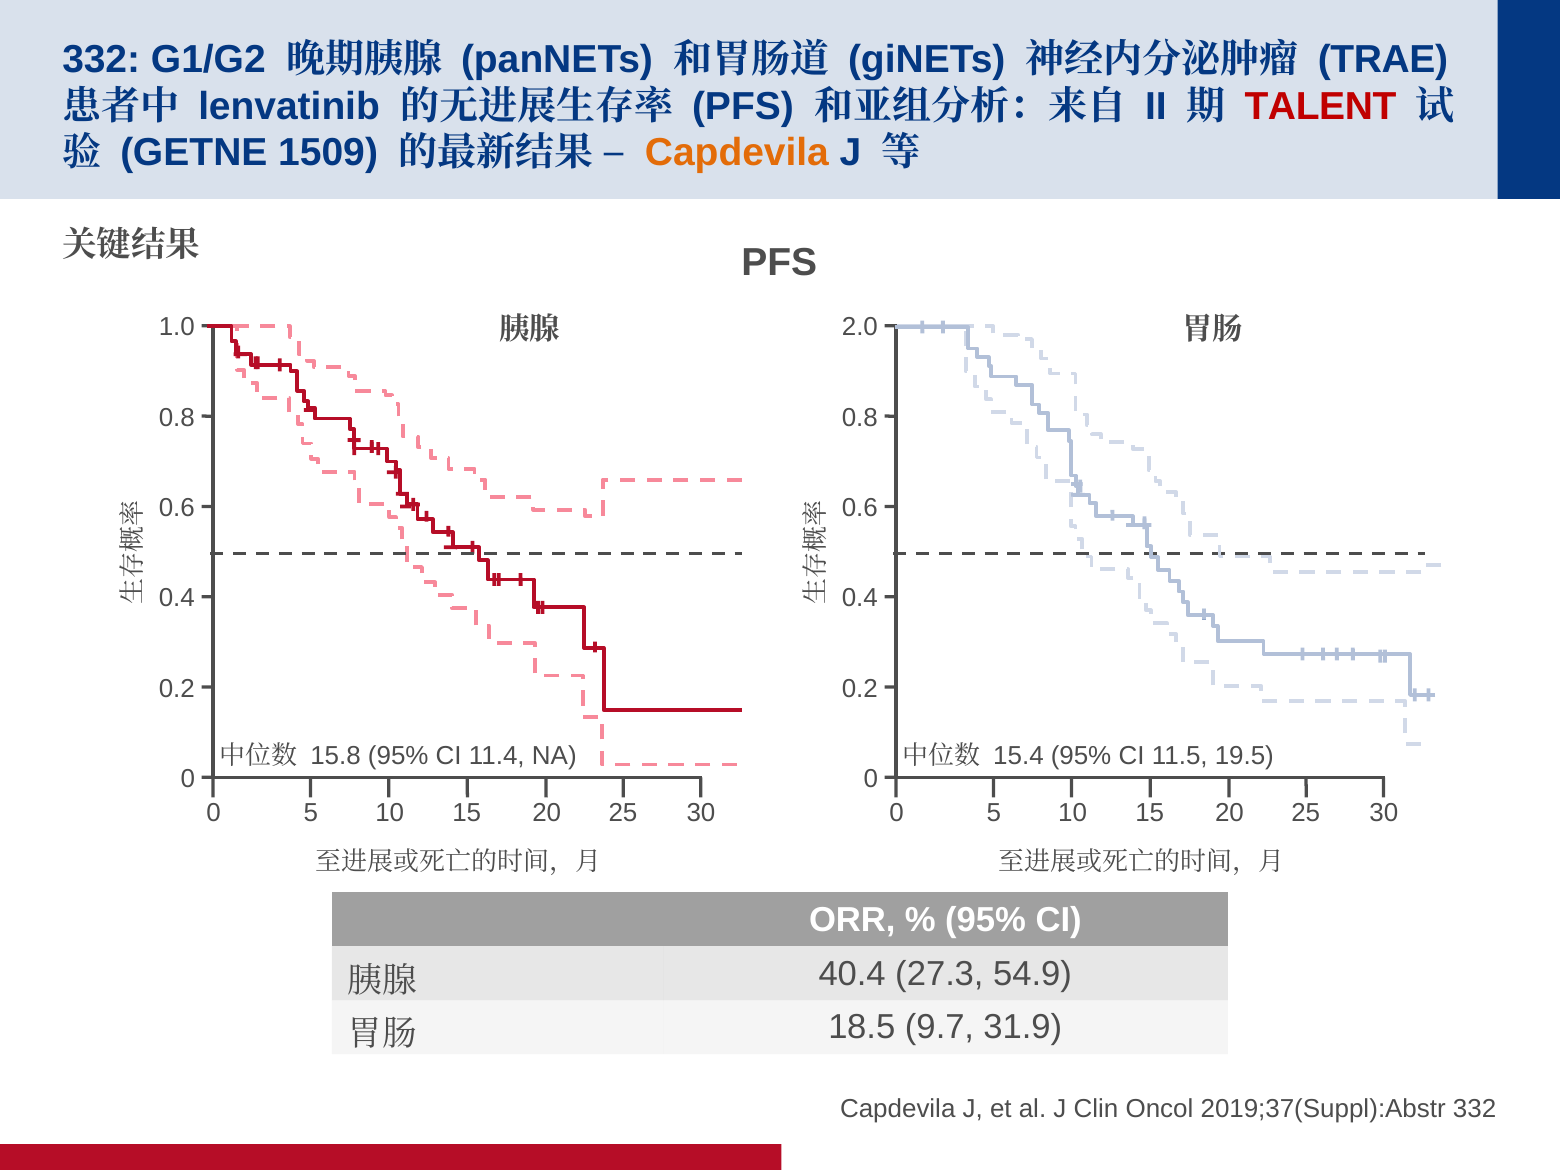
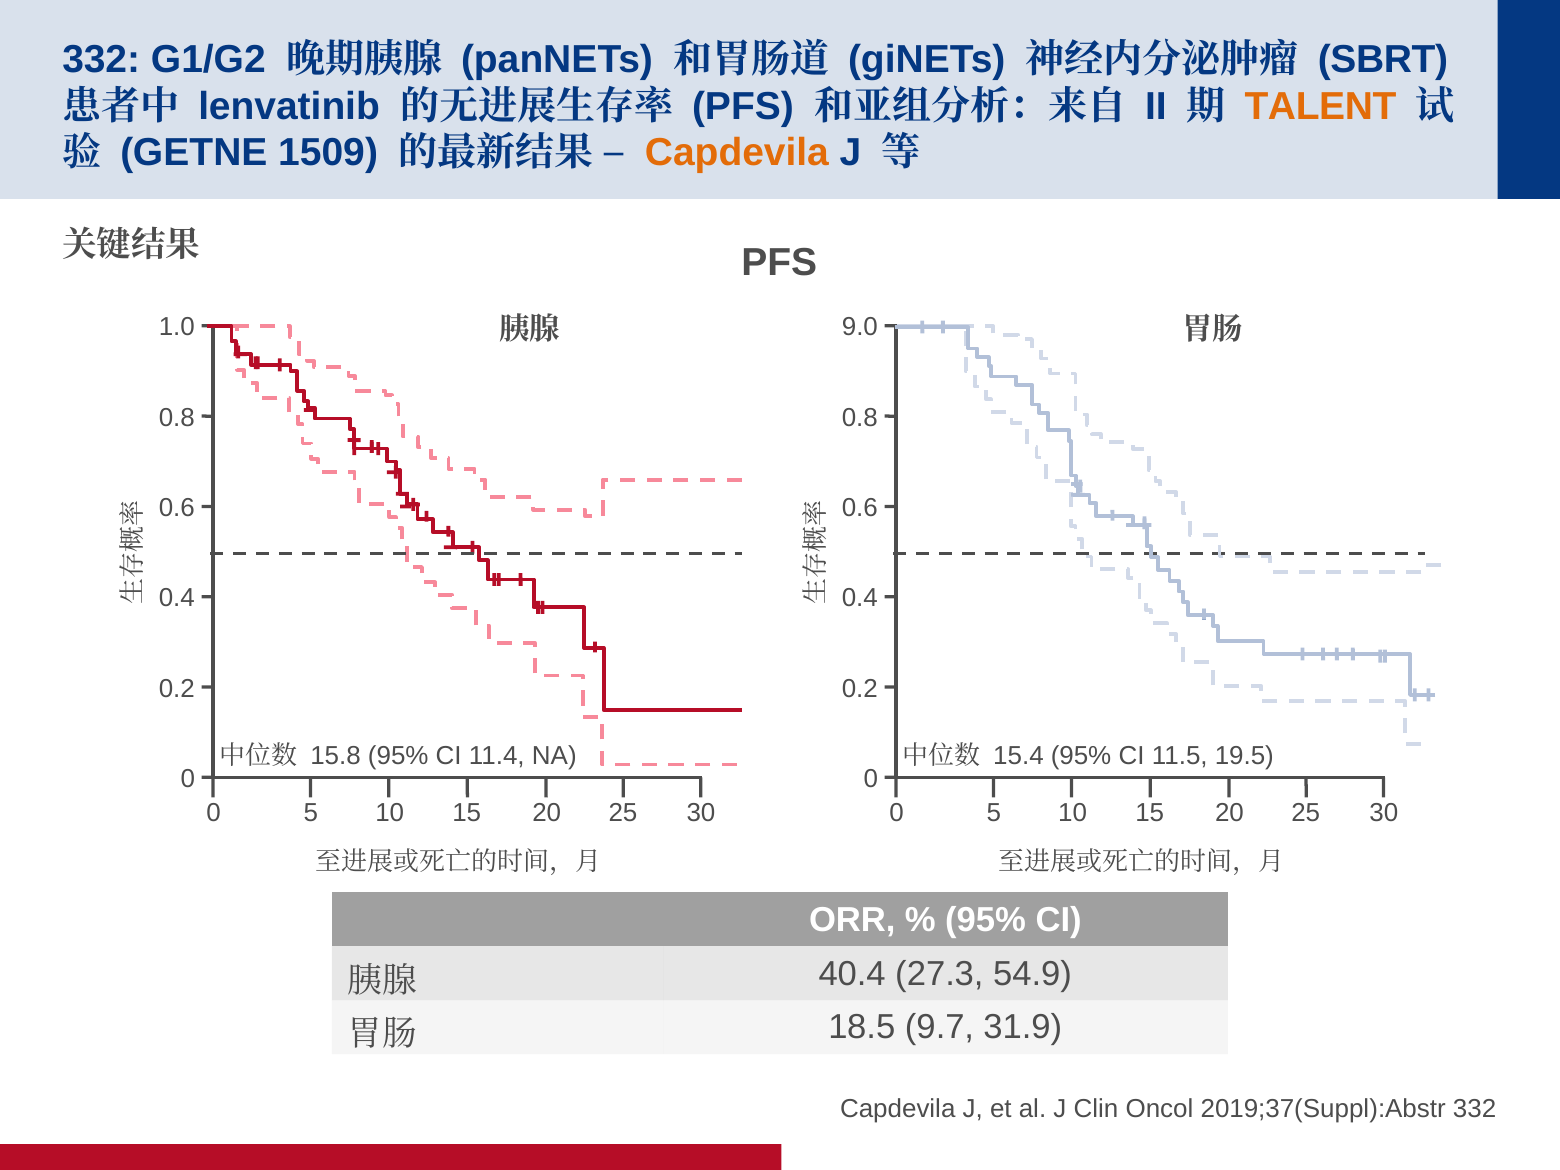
TRAE: TRAE -> SBRT
TALENT colour: red -> orange
2.0: 2.0 -> 9.0
